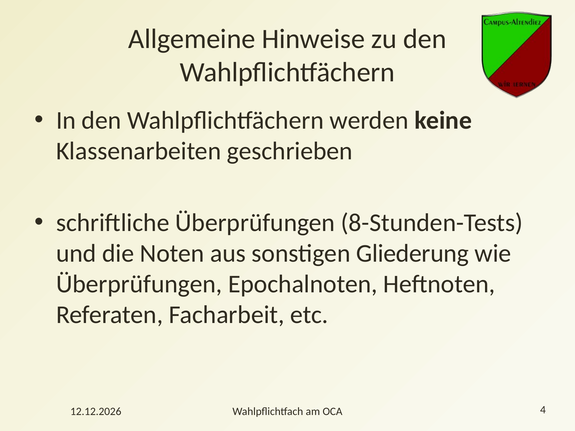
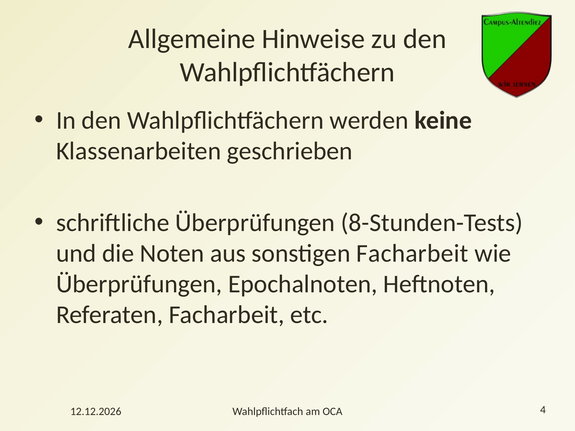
sonstigen Gliederung: Gliederung -> Facharbeit
